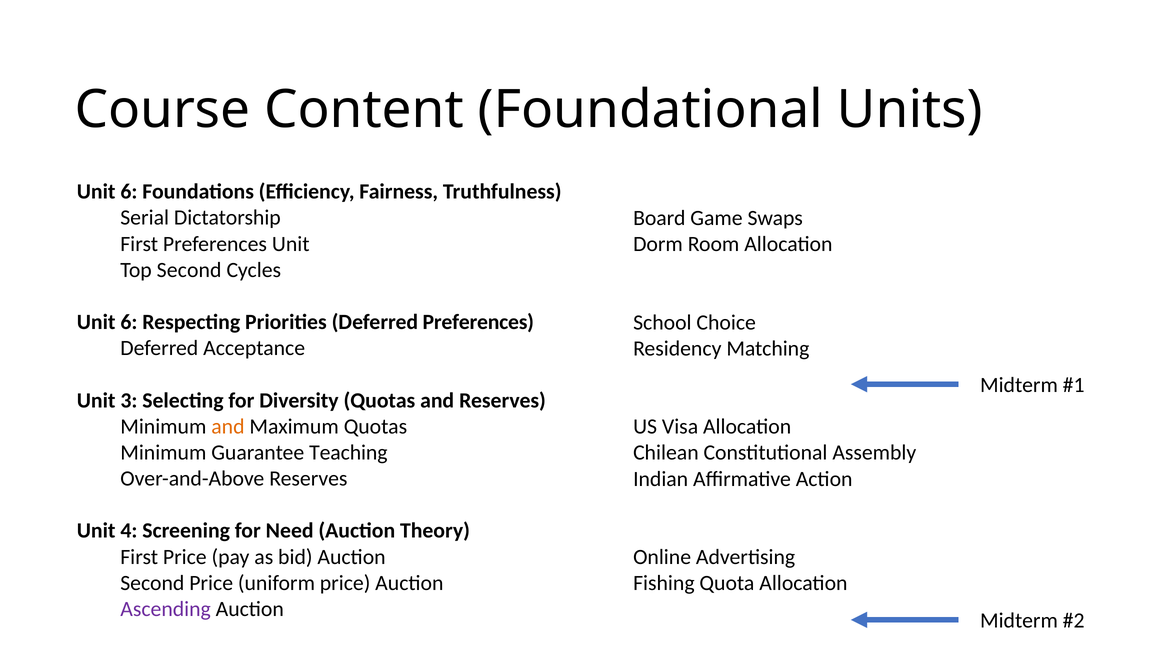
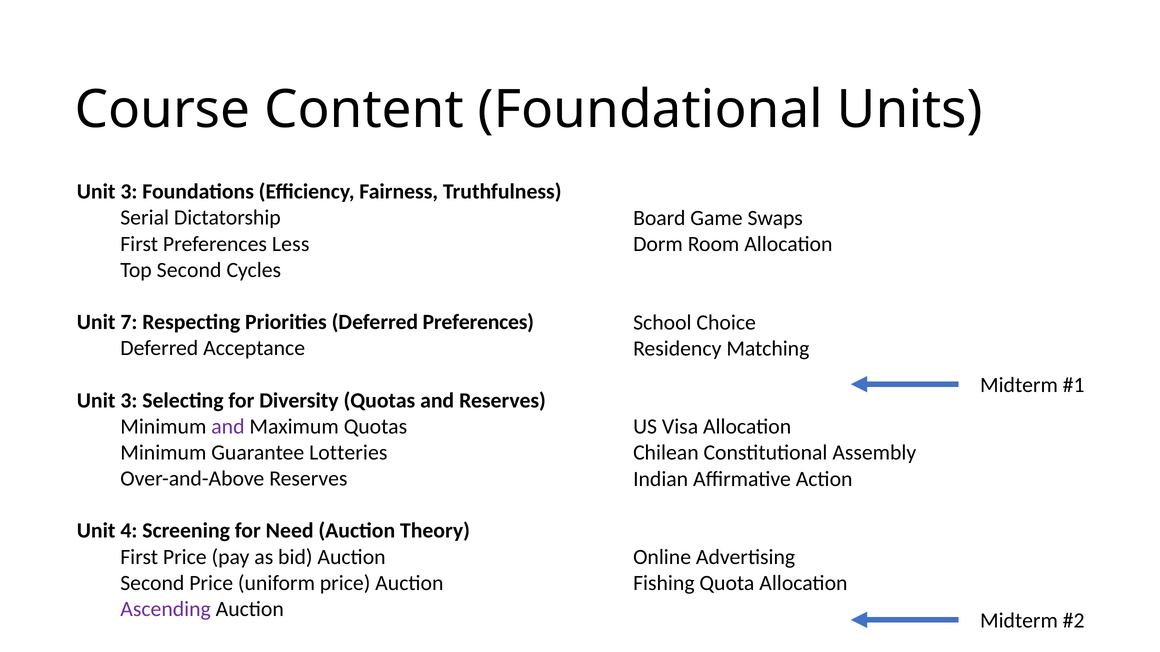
6 at (129, 192): 6 -> 3
Preferences Unit: Unit -> Less
6 at (129, 322): 6 -> 7
and at (228, 427) colour: orange -> purple
Teaching: Teaching -> Lotteries
